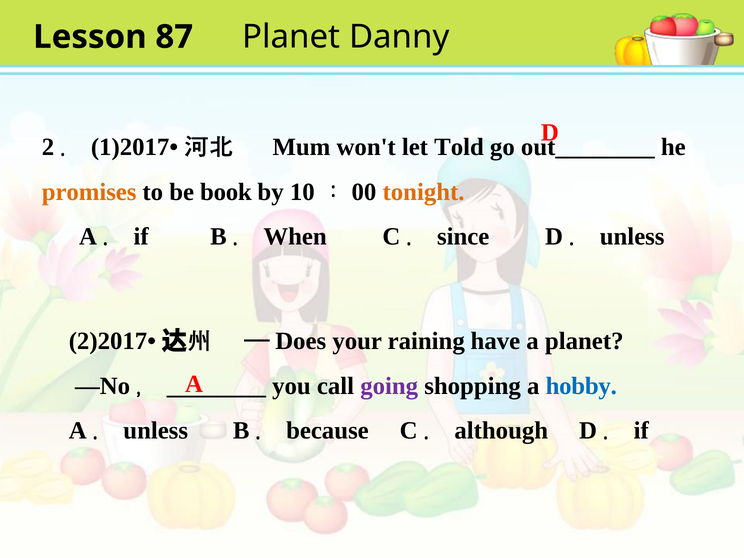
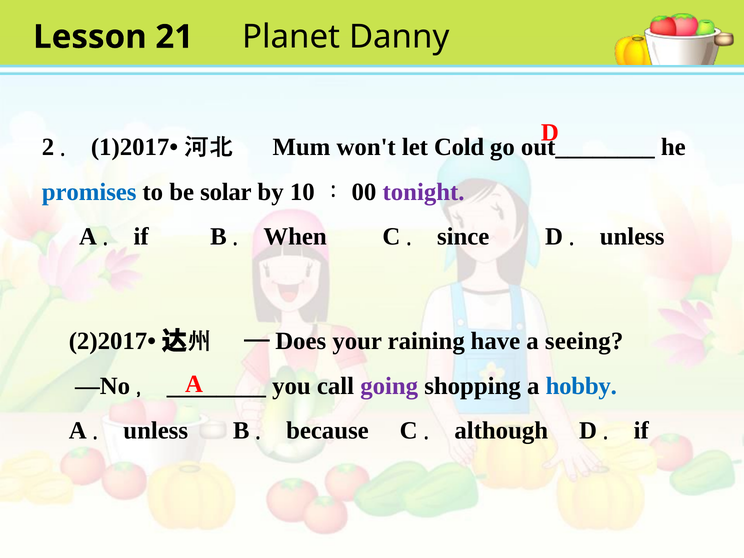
87: 87 -> 21
Told: Told -> Cold
promises colour: orange -> blue
book: book -> solar
tonight colour: orange -> purple
a planet: planet -> seeing
